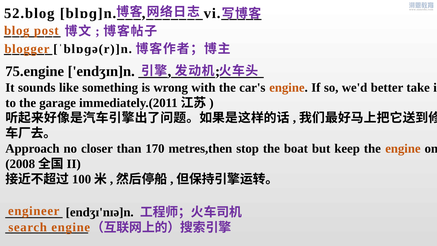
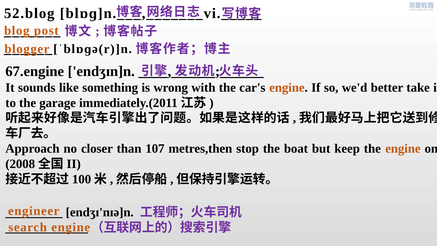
75.engine: 75.engine -> 67.engine
170: 170 -> 107
